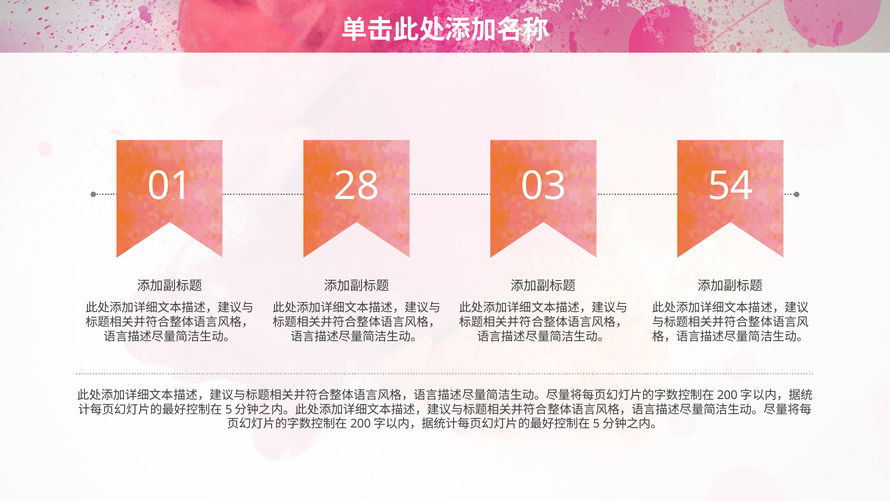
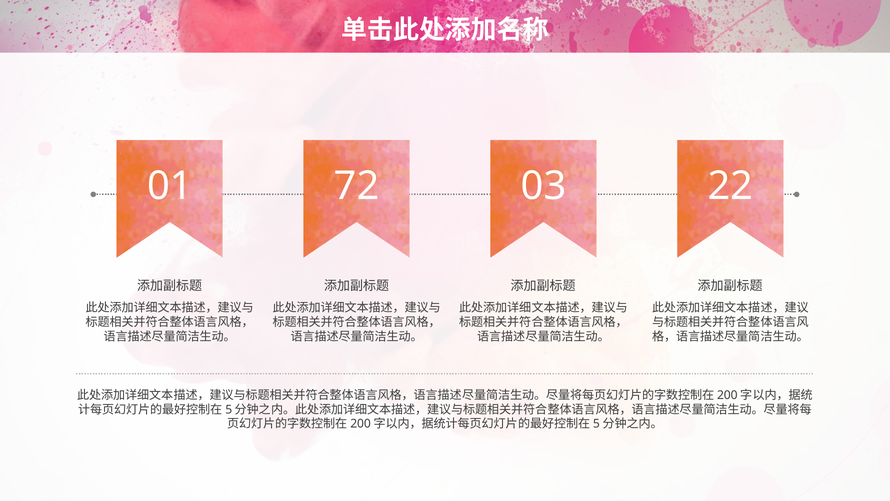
28: 28 -> 72
54: 54 -> 22
